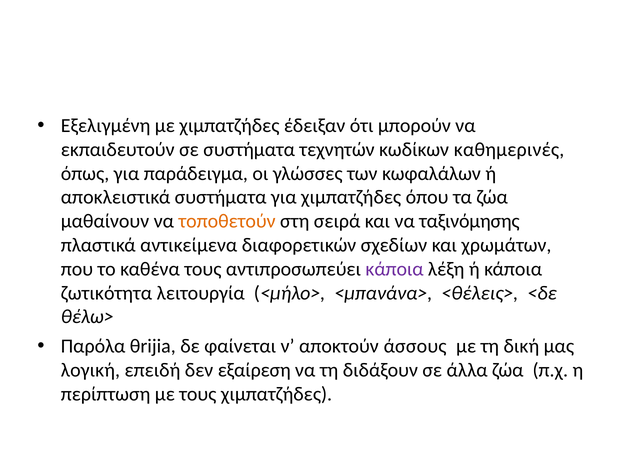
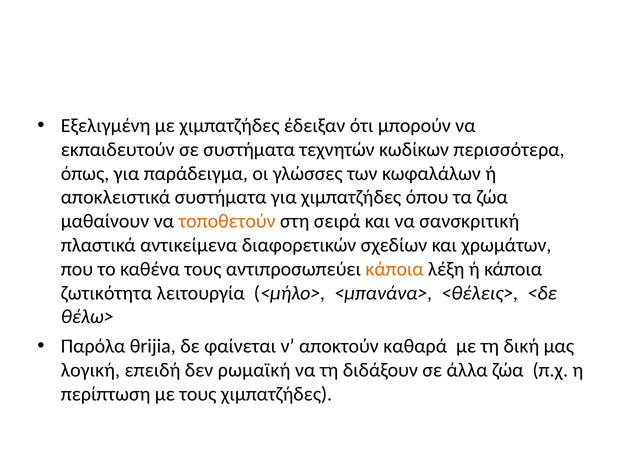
καθημερινές: καθημερινές -> περισσότερα
ταξινόμησης: ταξινόμησης -> σανσκριτική
κάποια at (395, 269) colour: purple -> orange
άσσους: άσσους -> καθαρά
εξαίρεση: εξαίρεση -> ρωμαϊκή
